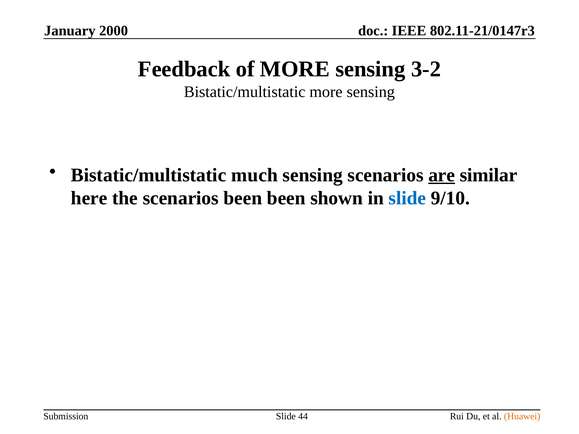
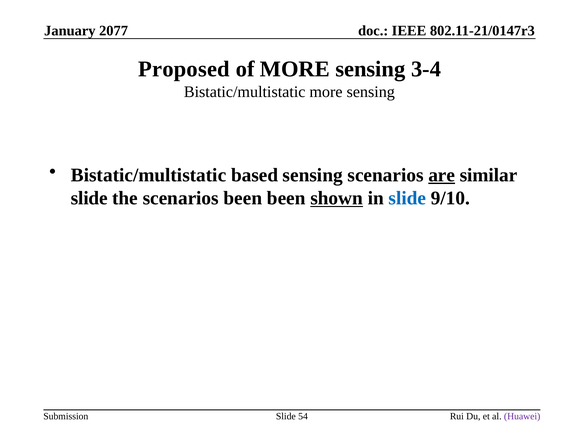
2000: 2000 -> 2077
Feedback: Feedback -> Proposed
3-2: 3-2 -> 3-4
much: much -> based
here at (89, 198): here -> slide
shown underline: none -> present
44: 44 -> 54
Huawei colour: orange -> purple
